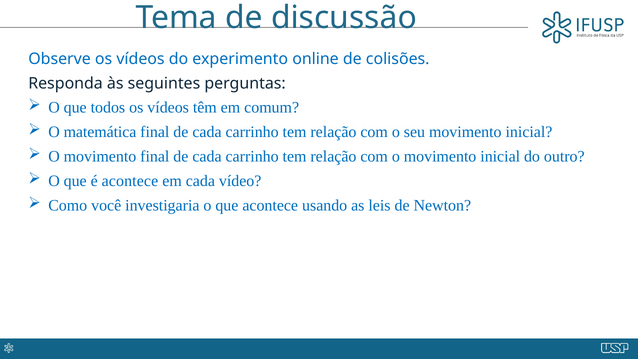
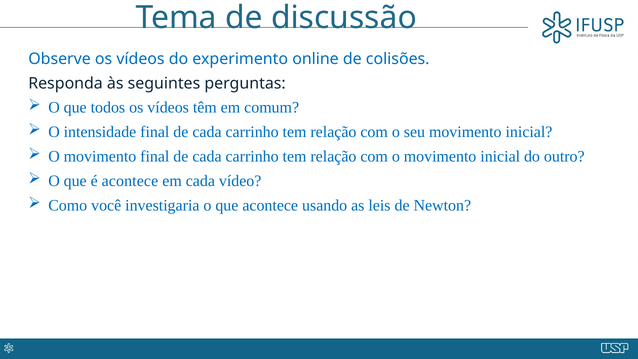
matemática: matemática -> intensidade
